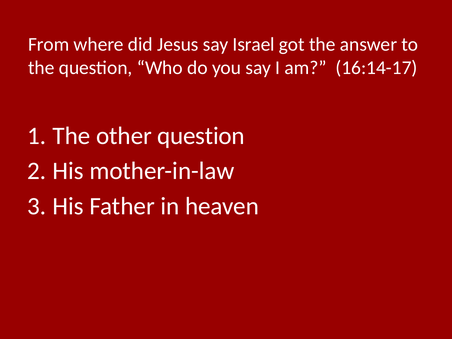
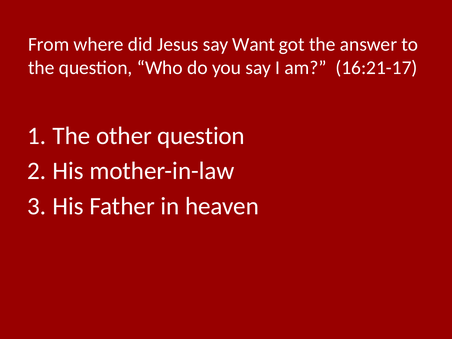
Israel: Israel -> Want
16:14-17: 16:14-17 -> 16:21-17
